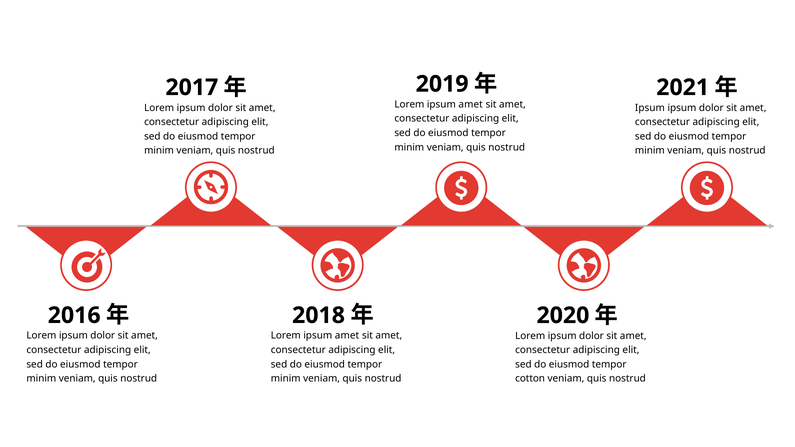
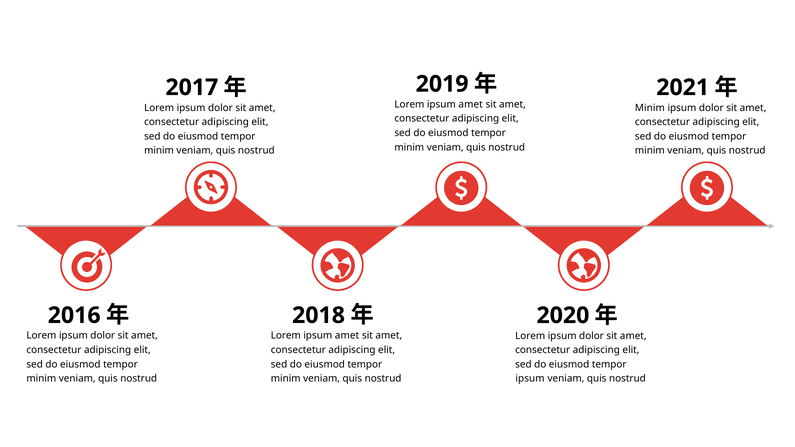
Ipsum at (650, 108): Ipsum -> Minim
cotton at (530, 379): cotton -> ipsum
